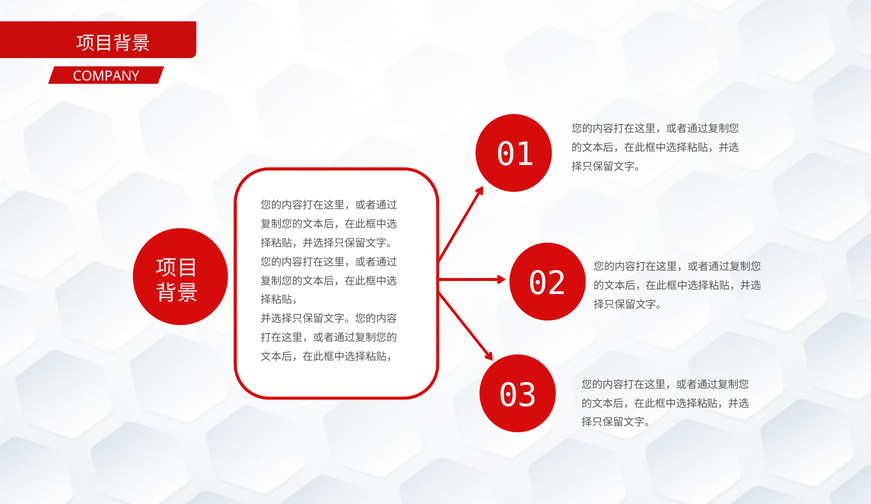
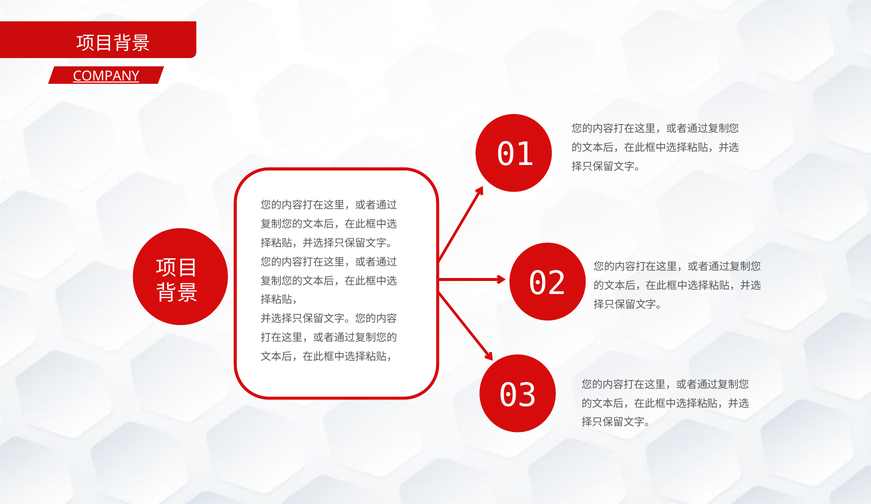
COMPANY underline: none -> present
